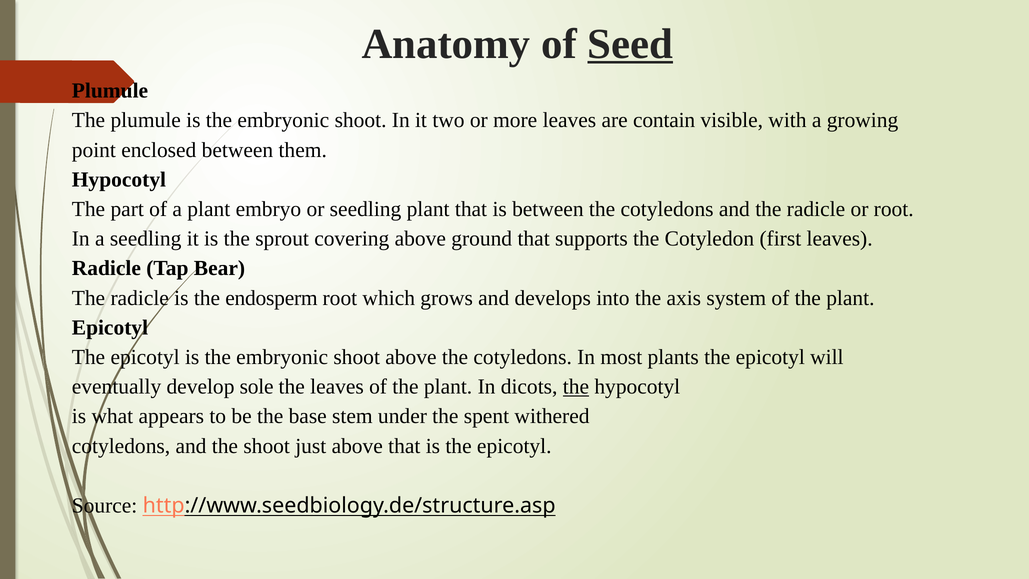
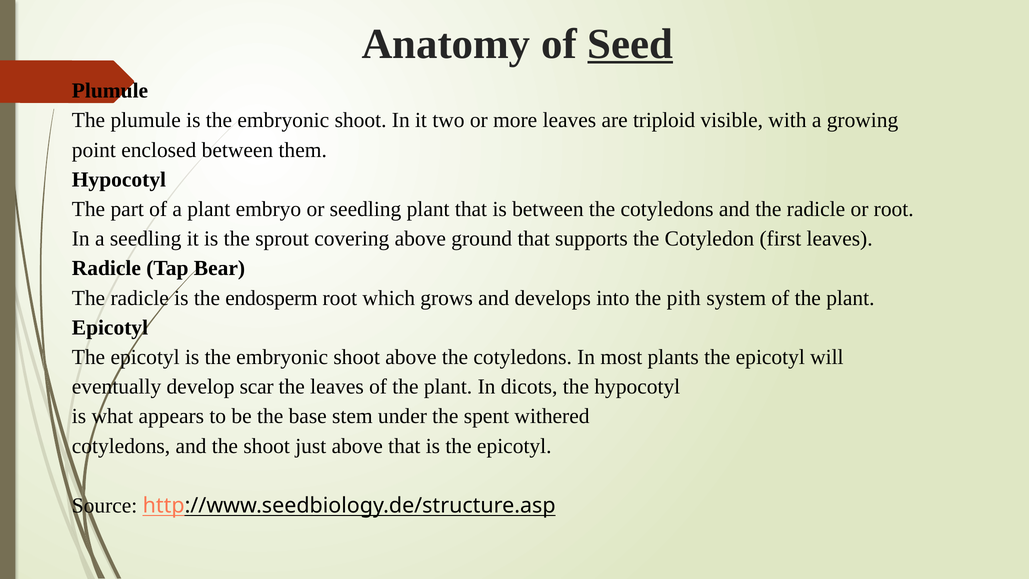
contain: contain -> triploid
axis: axis -> pith
sole: sole -> scar
the at (576, 387) underline: present -> none
